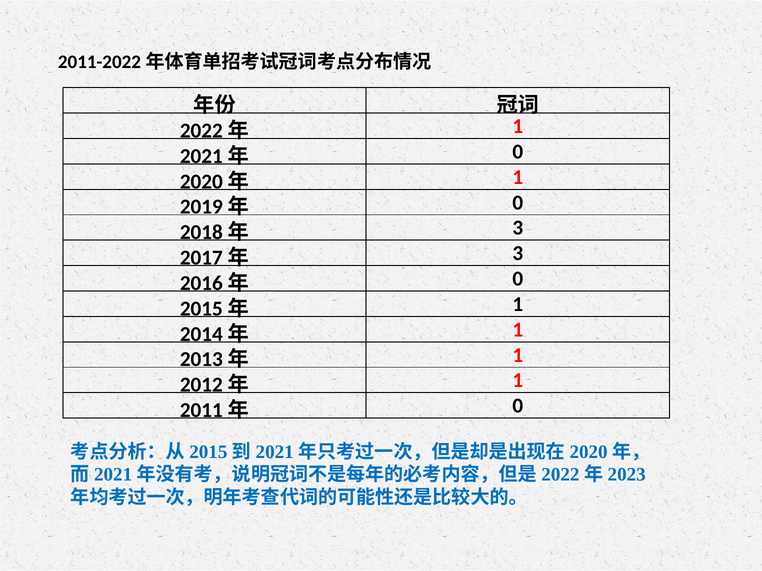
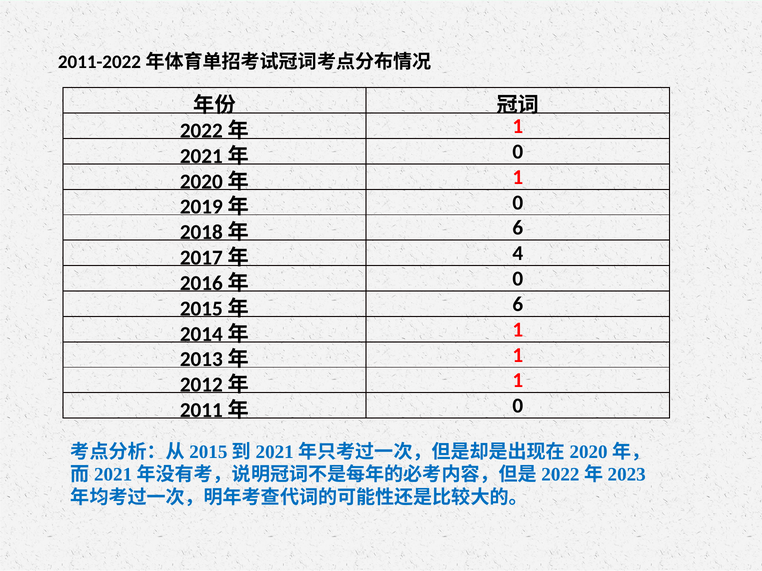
3 at (518, 228): 3 -> 6
3 at (518, 254): 3 -> 4
1 at (518, 304): 1 -> 6
